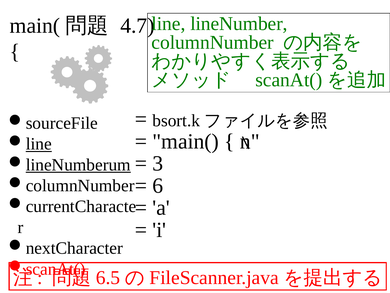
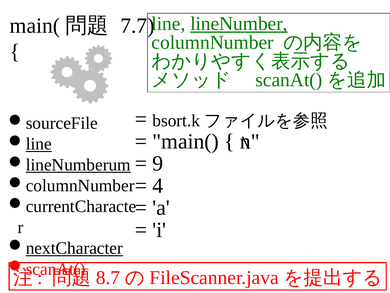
lineNumber underline: none -> present
4.7: 4.7 -> 7.7
3: 3 -> 9
6: 6 -> 4
nextCharacter underline: none -> present
6.5: 6.5 -> 8.7
